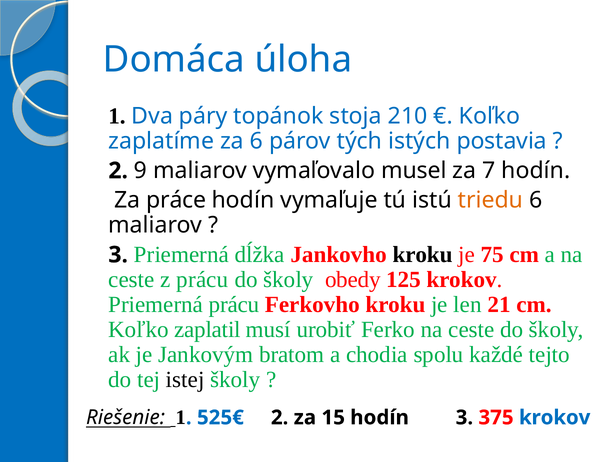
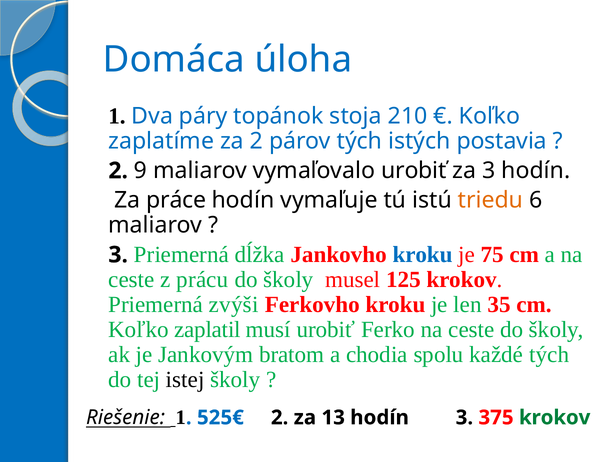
za 6: 6 -> 2
vymaľovalo musel: musel -> urobiť
za 7: 7 -> 3
kroku at (422, 255) colour: black -> blue
obedy: obedy -> musel
Priemerná prácu: prácu -> zvýši
21: 21 -> 35
každé tejto: tejto -> tých
15: 15 -> 13
krokov at (555, 418) colour: blue -> green
